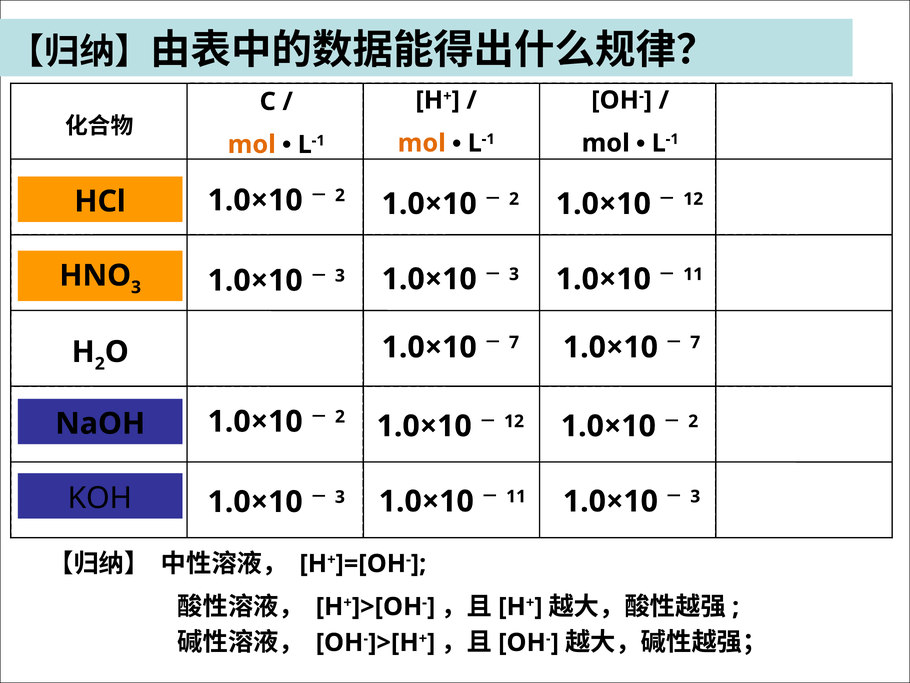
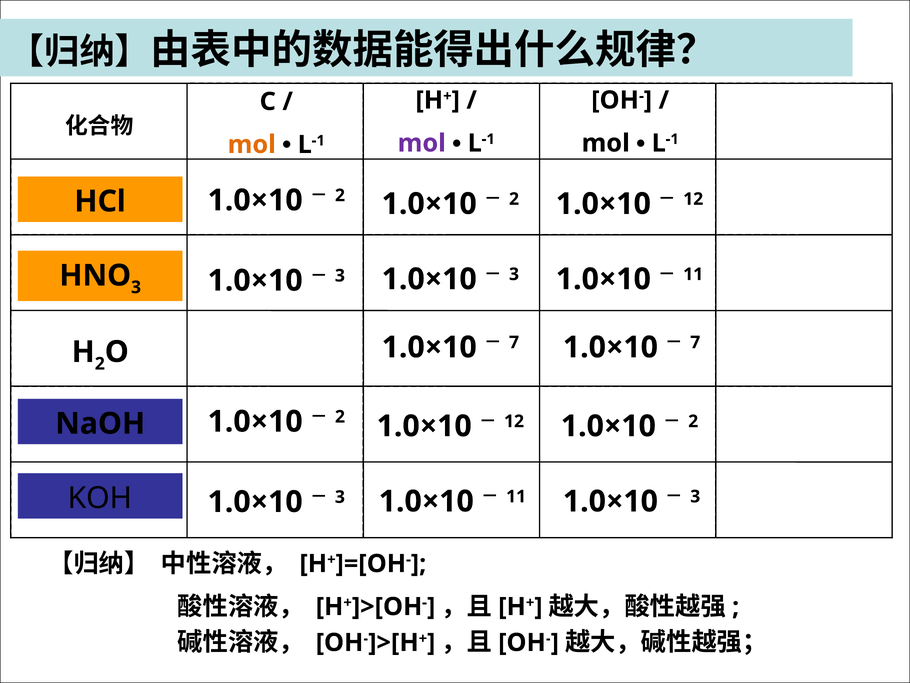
mol at (422, 143) colour: orange -> purple
